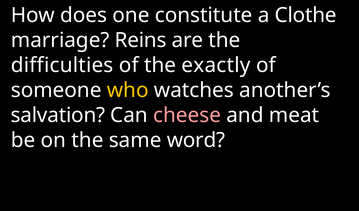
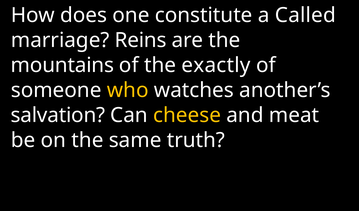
Clothe: Clothe -> Called
difficulties: difficulties -> mountains
cheese colour: pink -> yellow
word: word -> truth
